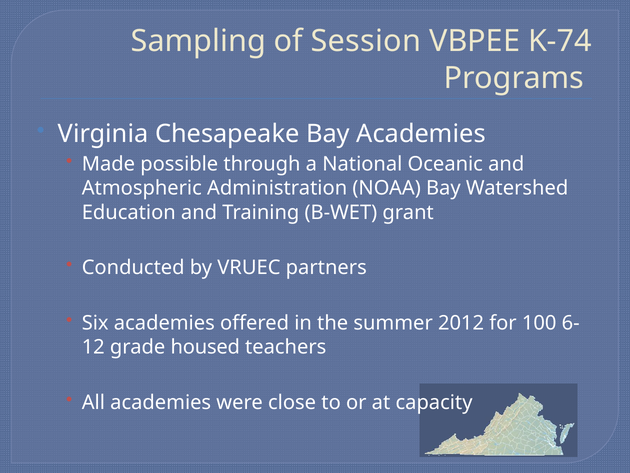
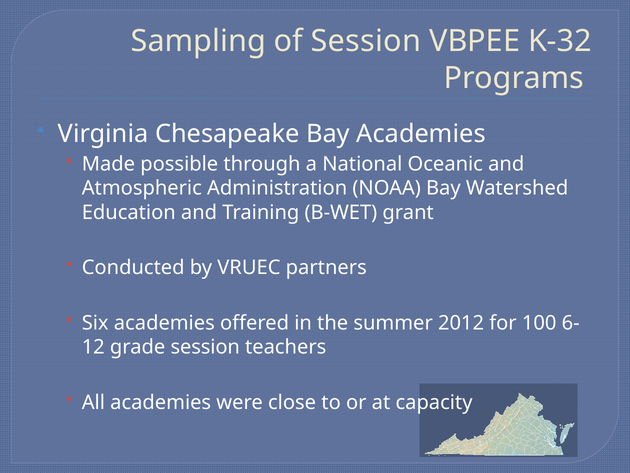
K-74: K-74 -> K-32
grade housed: housed -> session
